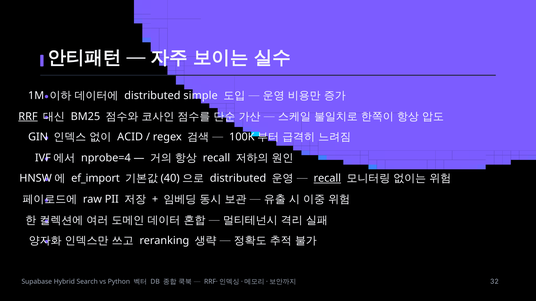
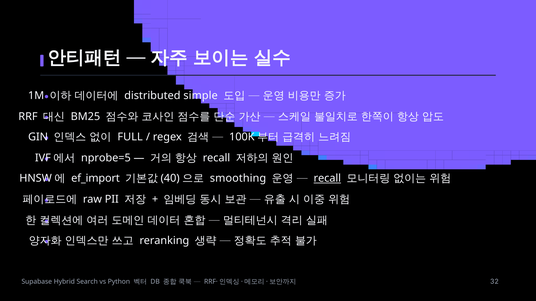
RRF underline: present -> none
ACID: ACID -> FULL
nprobe=4: nprobe=4 -> nprobe=5
distributed at (238, 179): distributed -> smoothing
